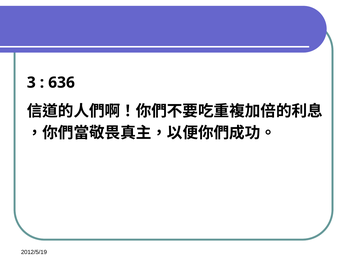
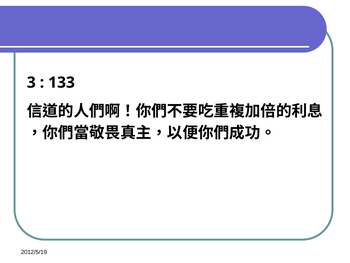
636: 636 -> 133
